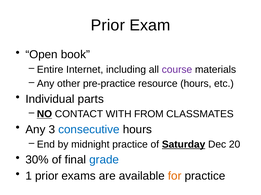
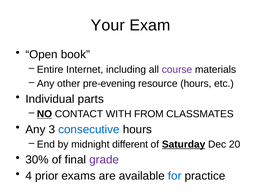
Prior at (108, 25): Prior -> Your
pre-practice: pre-practice -> pre-evening
midnight practice: practice -> different
grade colour: blue -> purple
1: 1 -> 4
for colour: orange -> blue
